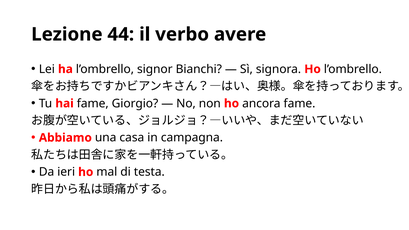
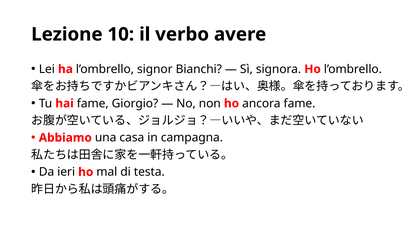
44: 44 -> 10
